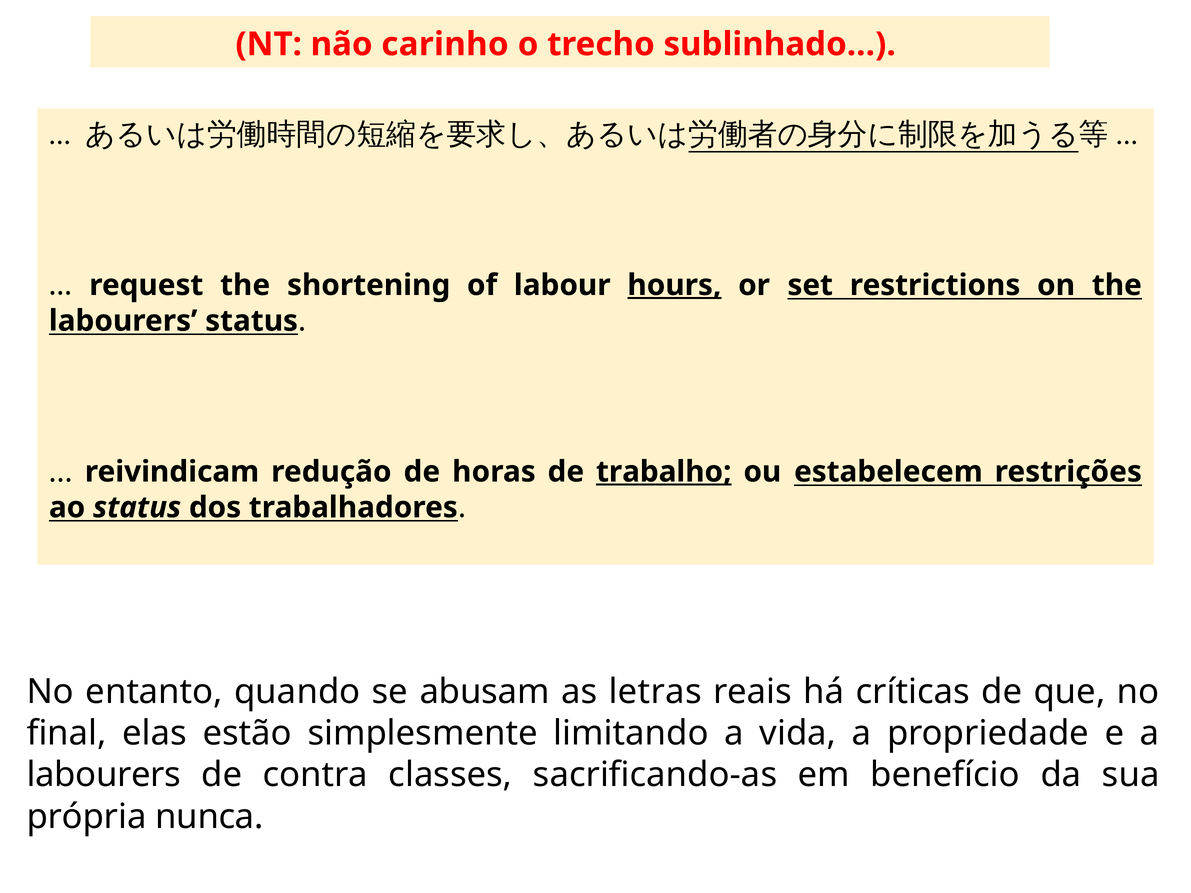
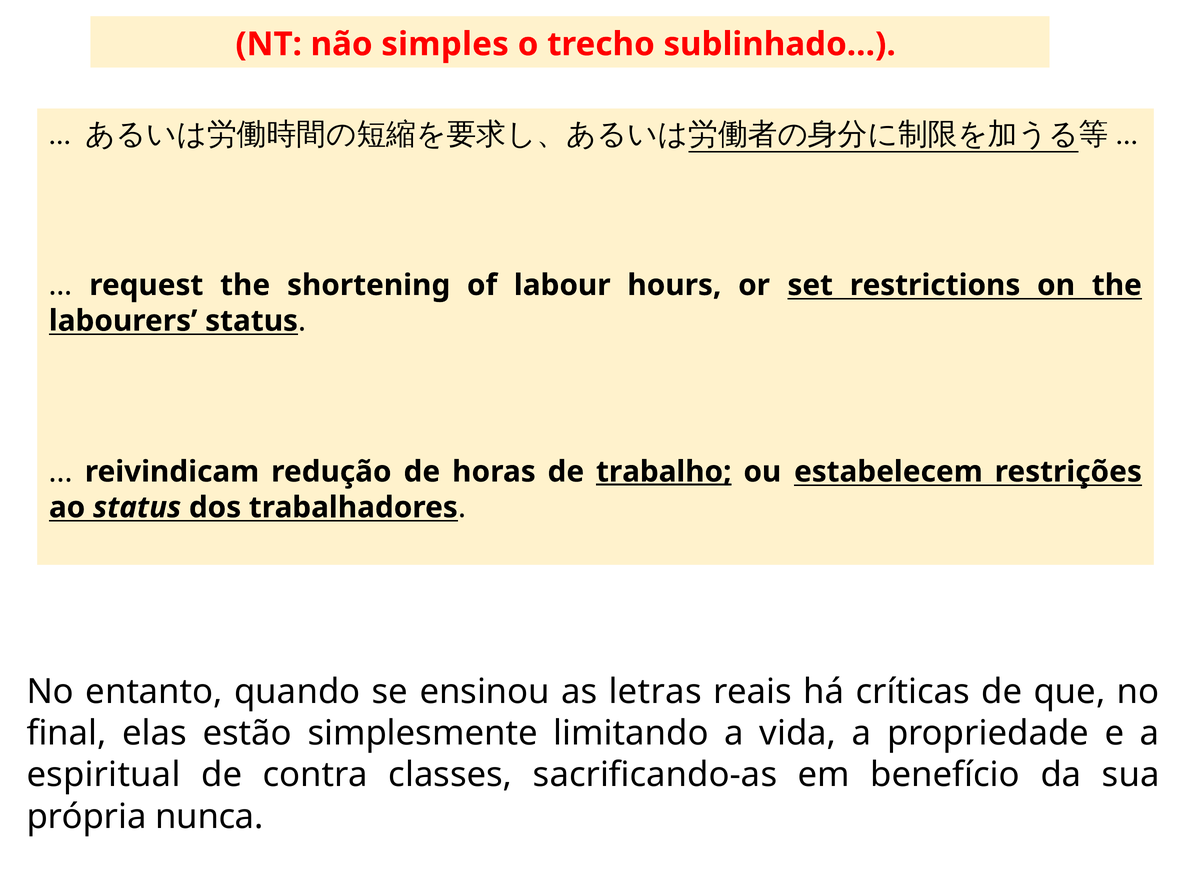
carinho: carinho -> simples
hours underline: present -> none
abusam: abusam -> ensinou
labourers at (104, 775): labourers -> espiritual
